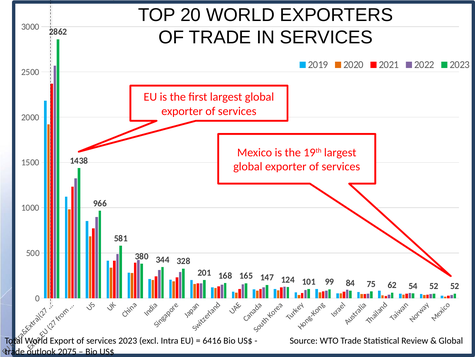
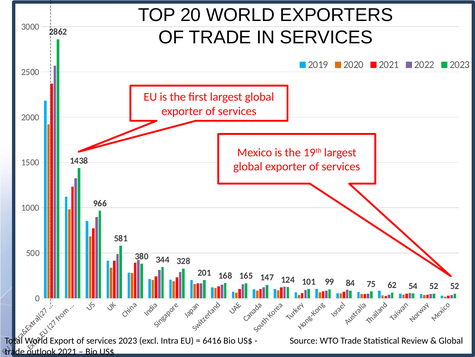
outlook 2075: 2075 -> 2021
